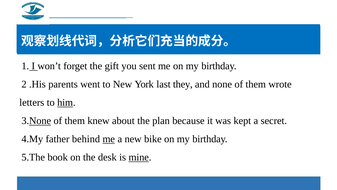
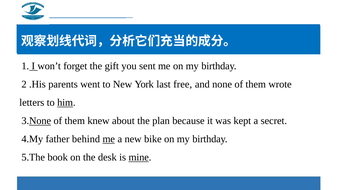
they: they -> free
